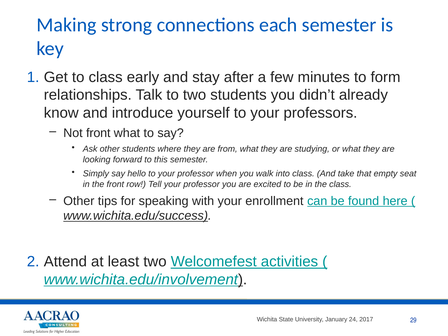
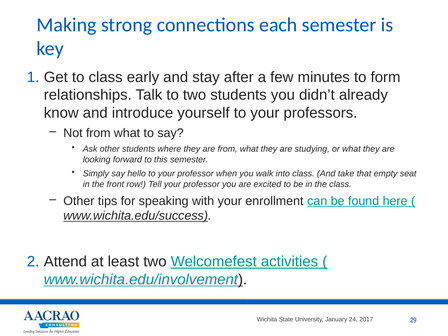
Not front: front -> from
